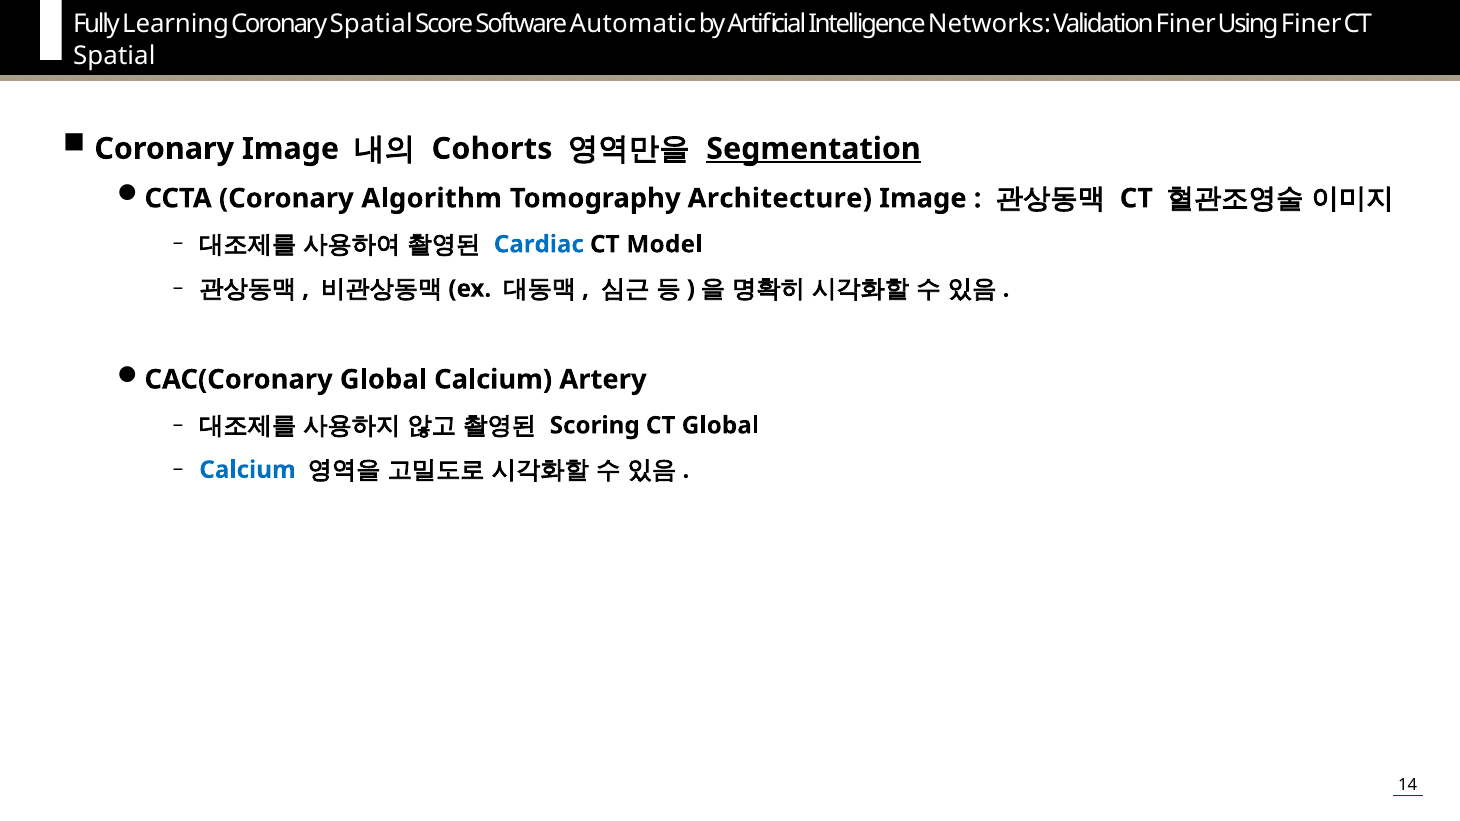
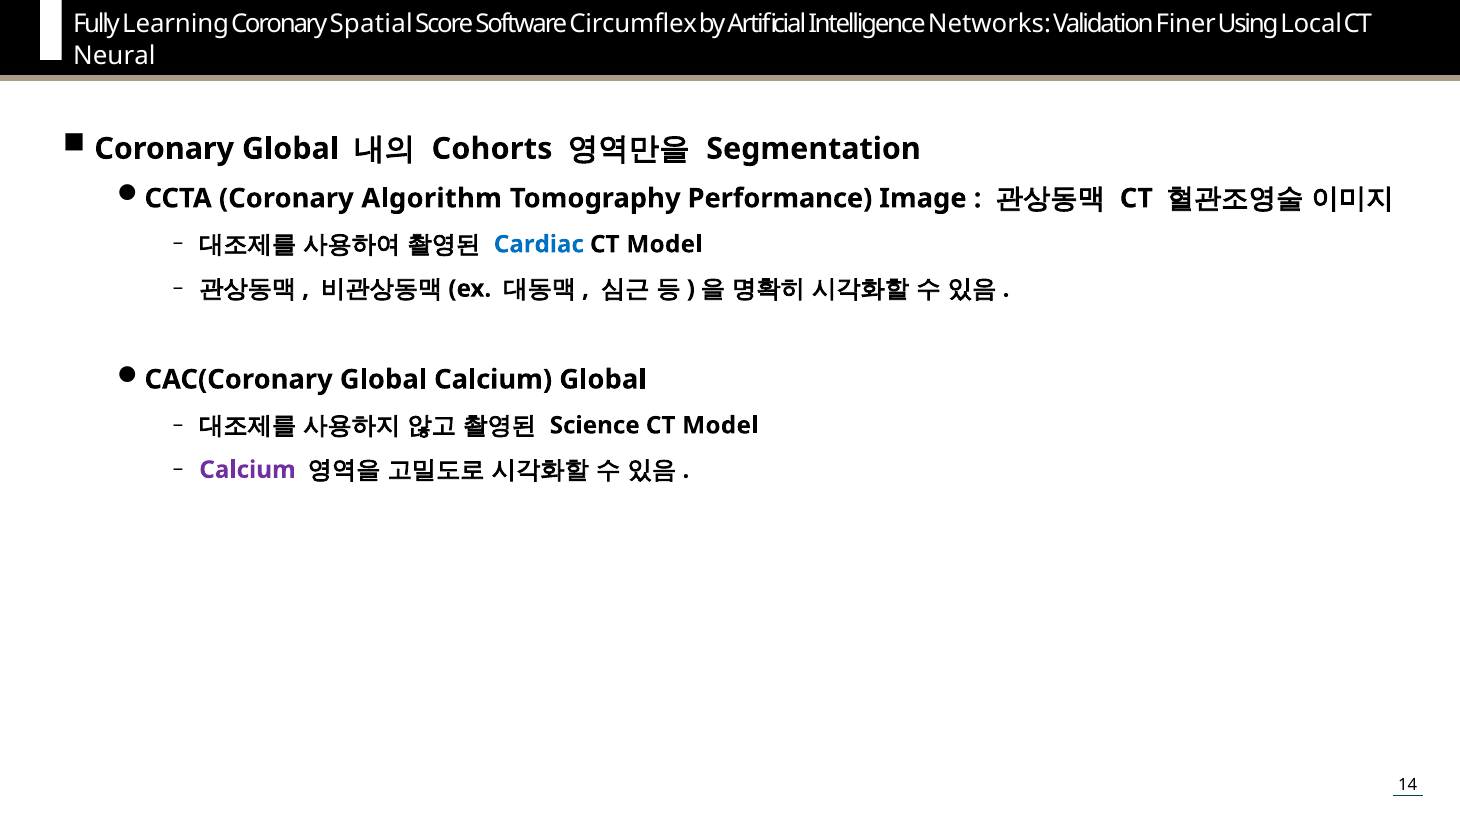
Automatic: Automatic -> Circumflex
Using Finer: Finer -> Local
Spatial at (114, 56): Spatial -> Neural
Coronary Image: Image -> Global
Segmentation underline: present -> none
Architecture: Architecture -> Performance
Calcium Artery: Artery -> Global
Scoring: Scoring -> Science
Global at (720, 426): Global -> Model
Calcium at (247, 470) colour: blue -> purple
